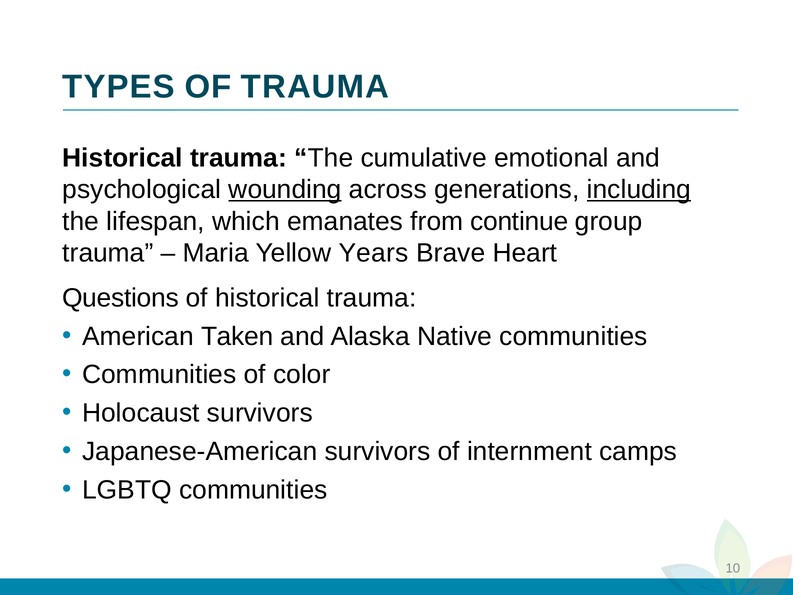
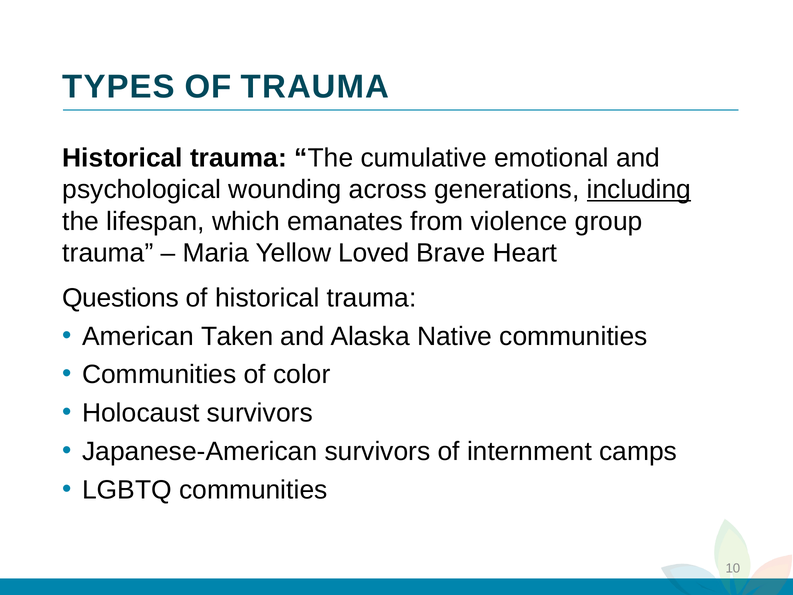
wounding underline: present -> none
continue: continue -> violence
Years: Years -> Loved
